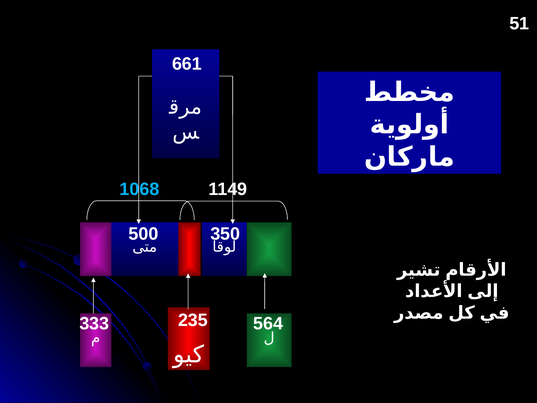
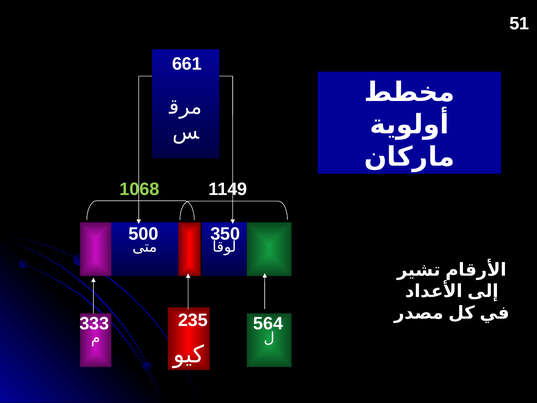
1068 colour: light blue -> light green
